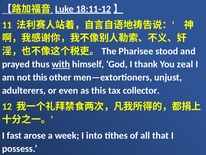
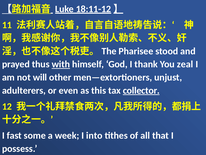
not this: this -> will
collector underline: none -> present
arose: arose -> some
